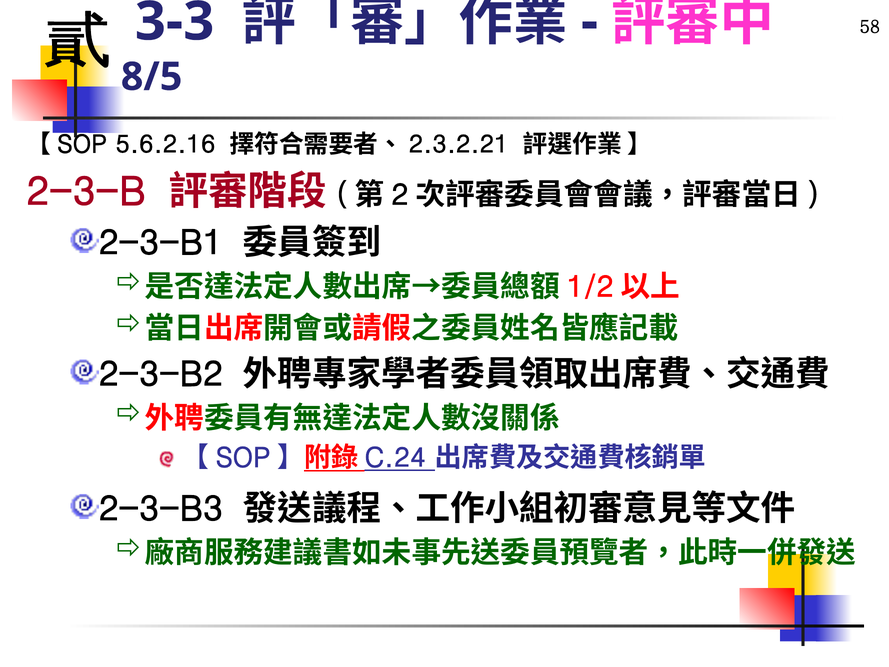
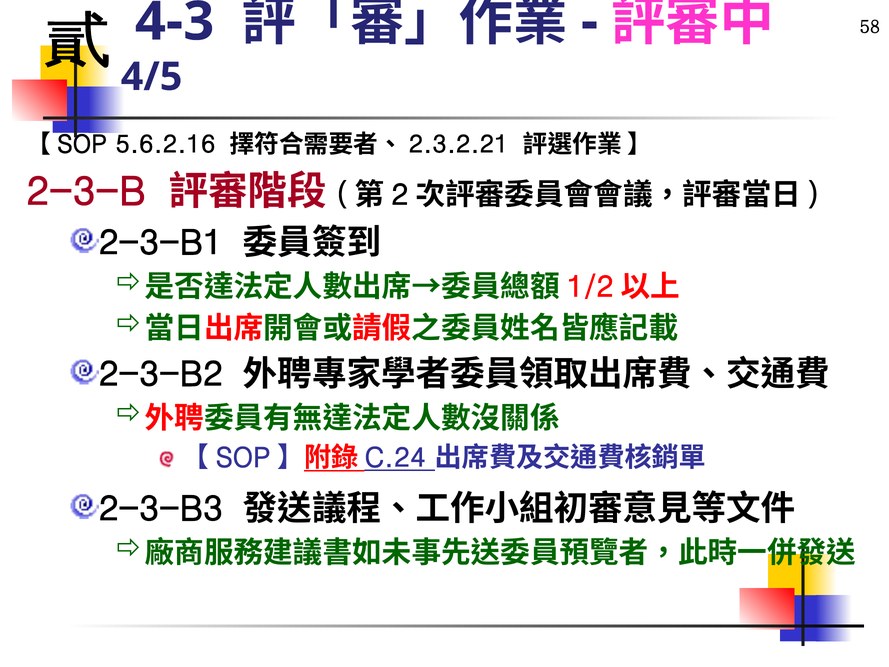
3-3: 3-3 -> 4-3
8/5: 8/5 -> 4/5
